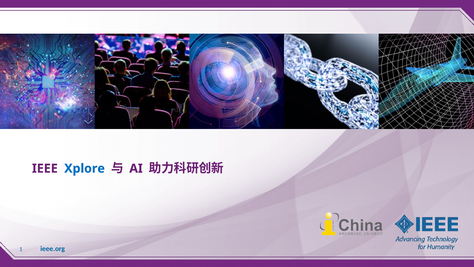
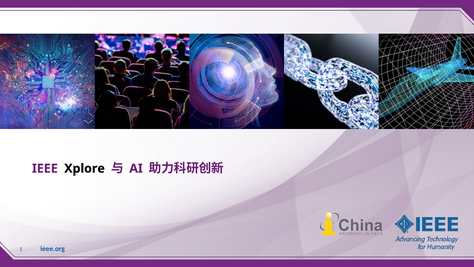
Xplore colour: blue -> black
